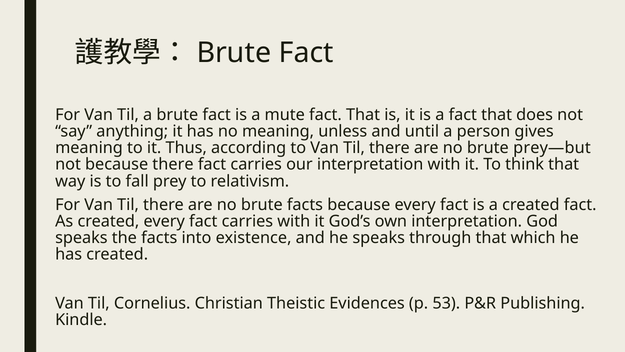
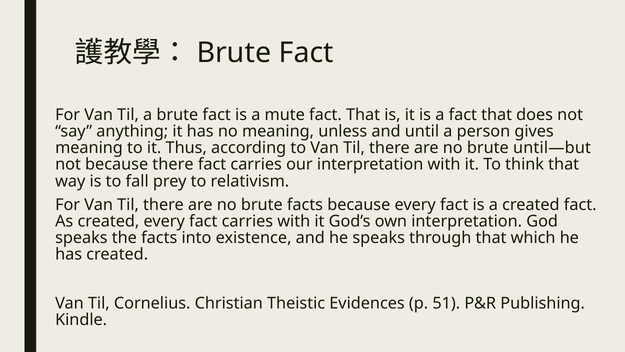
prey—but: prey—but -> until—but
53: 53 -> 51
